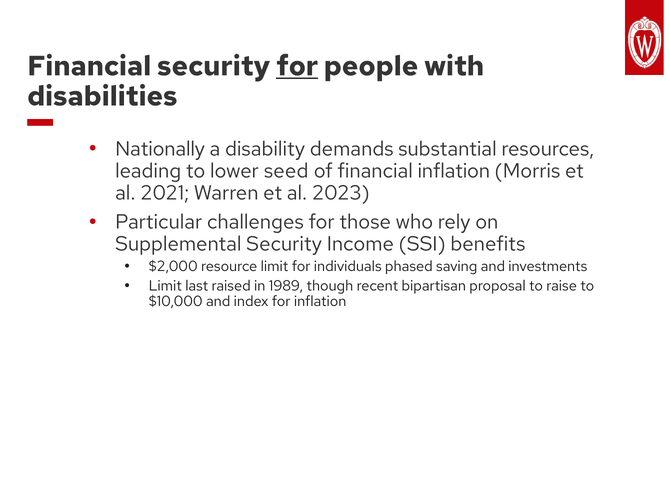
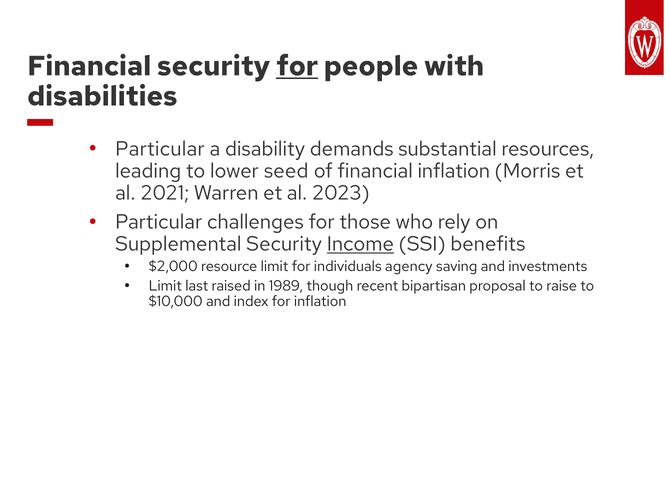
Nationally at (160, 149): Nationally -> Particular
Income underline: none -> present
phased: phased -> agency
